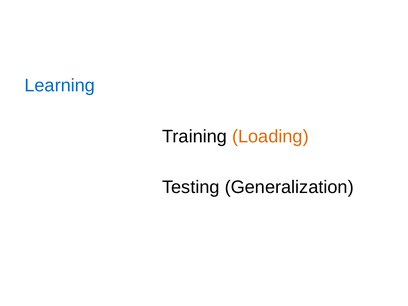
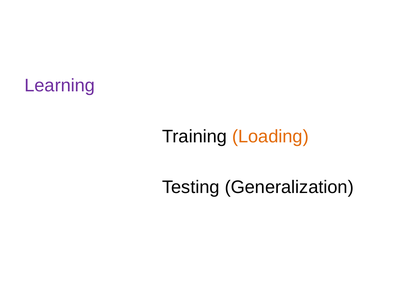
Learning colour: blue -> purple
